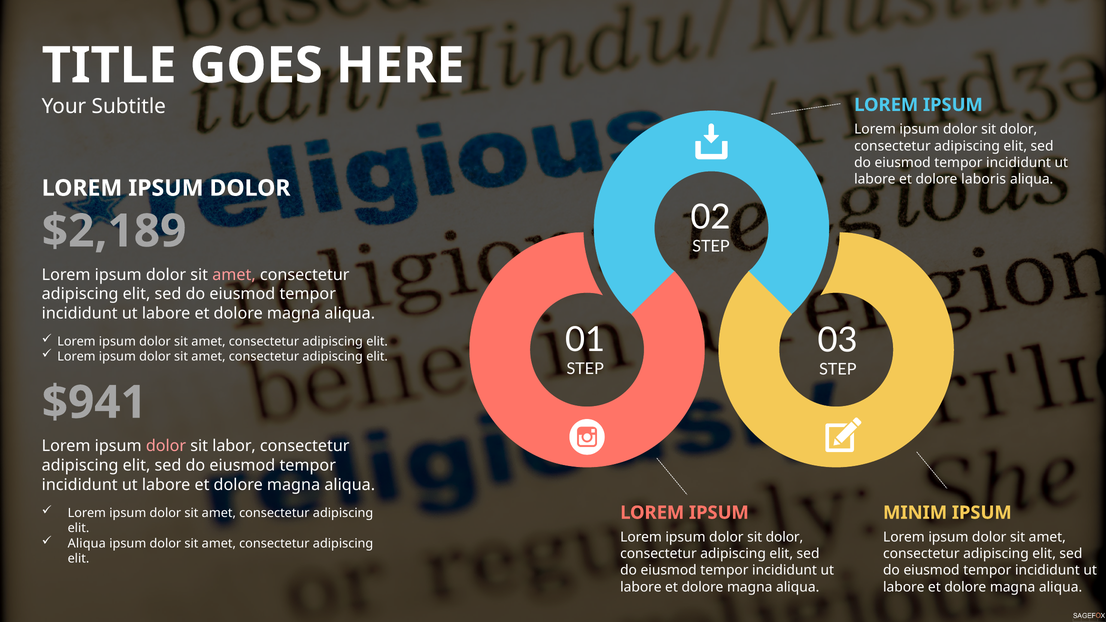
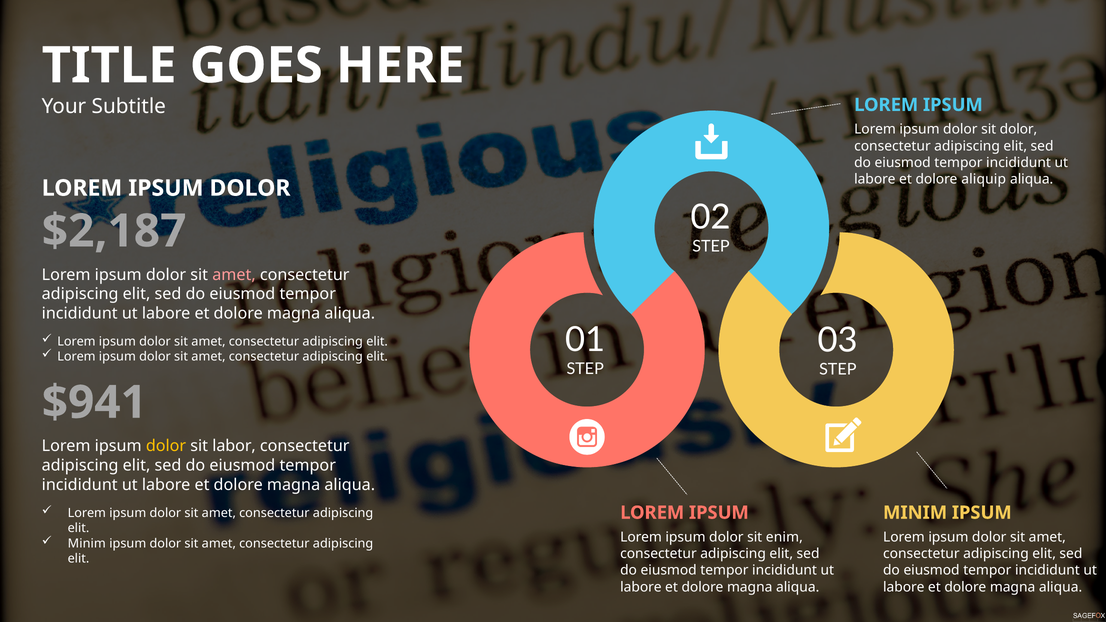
laboris: laboris -> aliquip
$2,189: $2,189 -> $2,187
dolor at (166, 446) colour: pink -> yellow
dolor at (784, 537): dolor -> enim
Aliqua at (87, 543): Aliqua -> Minim
